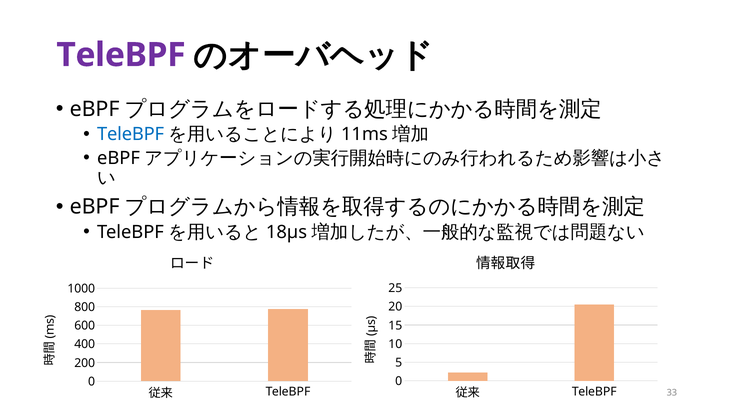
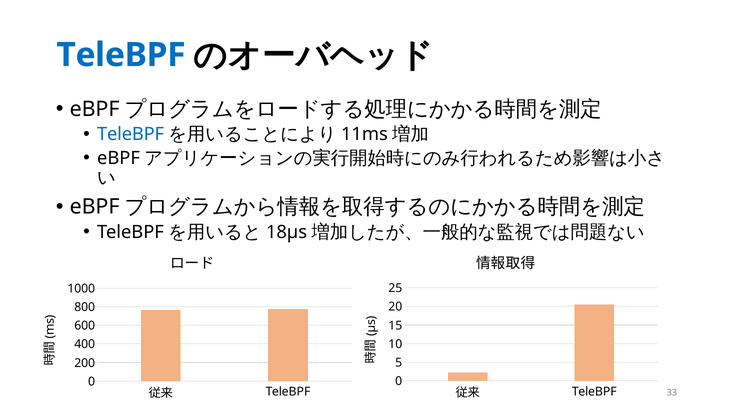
TeleBPF at (121, 55) colour: purple -> blue
